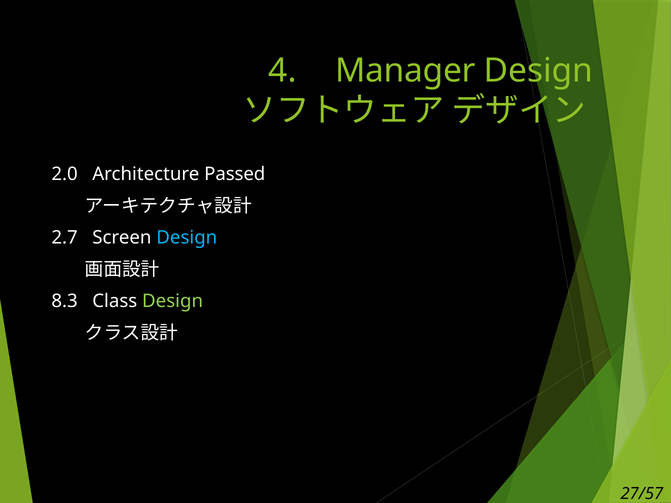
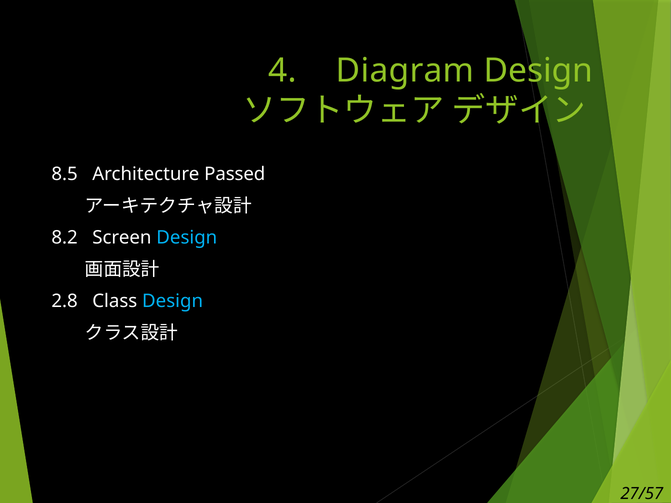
Manager: Manager -> Diagram
2.0: 2.0 -> 8.5
2.7: 2.7 -> 8.2
8.3: 8.3 -> 2.8
Design at (173, 301) colour: light green -> light blue
